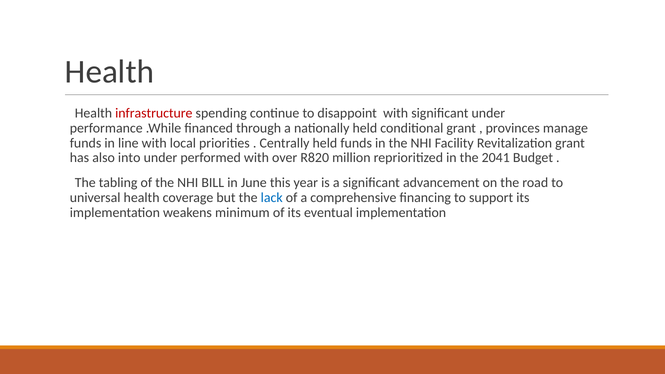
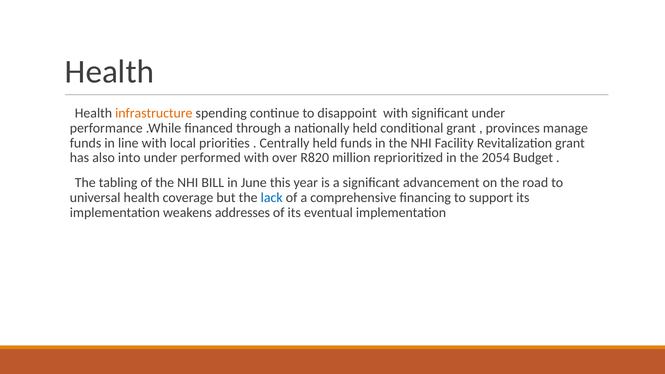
infrastructure colour: red -> orange
2041: 2041 -> 2054
minimum: minimum -> addresses
